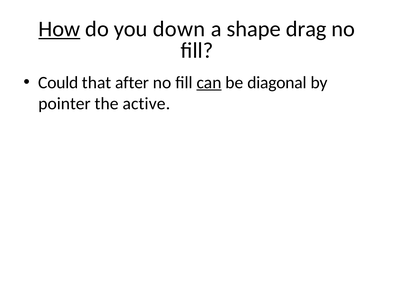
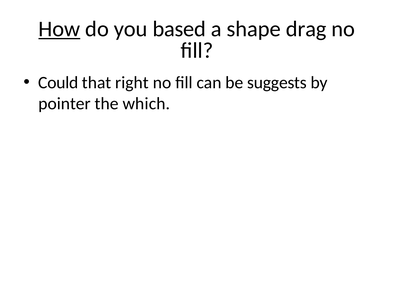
down: down -> based
after: after -> right
can underline: present -> none
diagonal: diagonal -> suggests
active: active -> which
